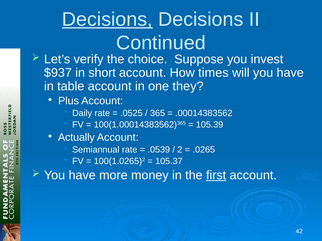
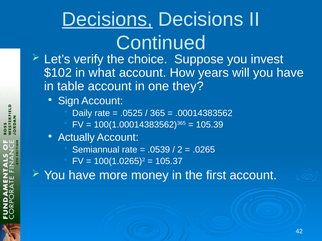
$937: $937 -> $102
short: short -> what
times: times -> years
Plus: Plus -> Sign
first underline: present -> none
